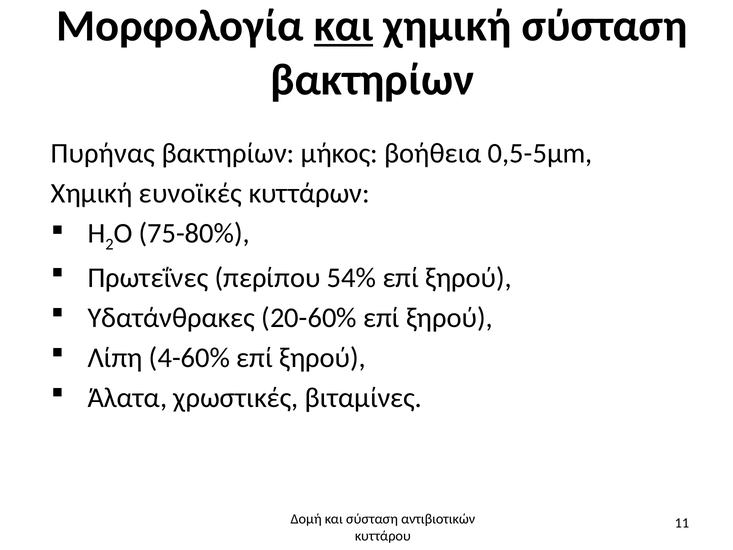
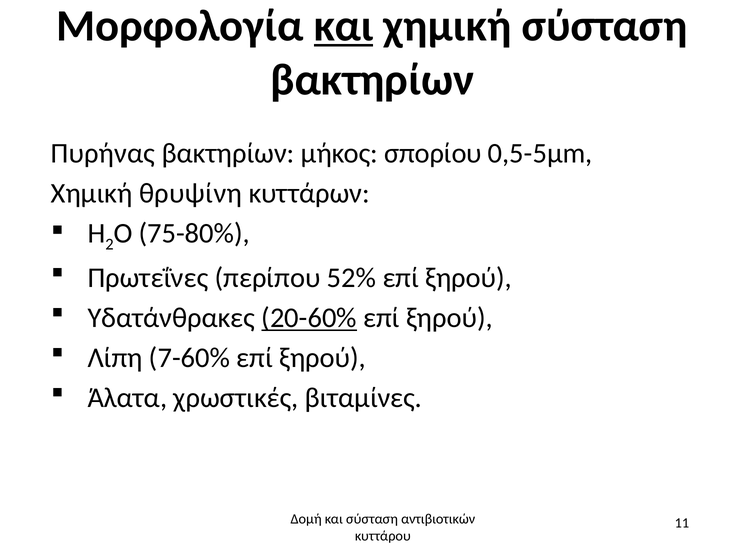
βοήθεια: βοήθεια -> σπορίου
ευνοϊκές: ευνοϊκές -> θρυψίνη
54%: 54% -> 52%
20-60% underline: none -> present
4-60%: 4-60% -> 7-60%
